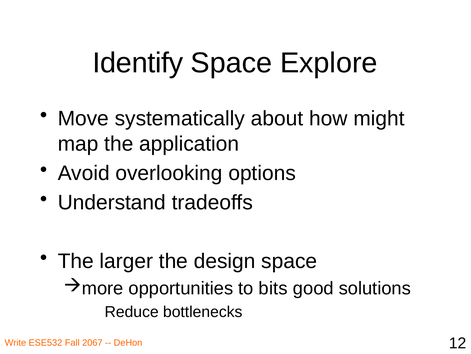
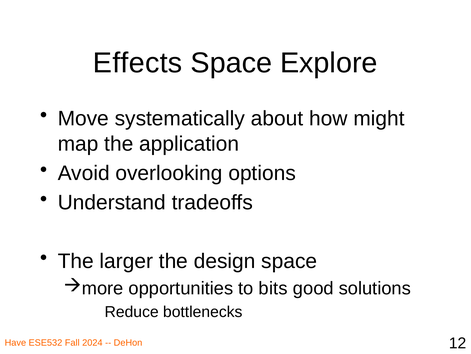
Identify: Identify -> Effects
Write: Write -> Have
2067: 2067 -> 2024
